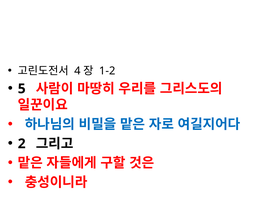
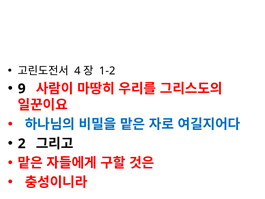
5: 5 -> 9
